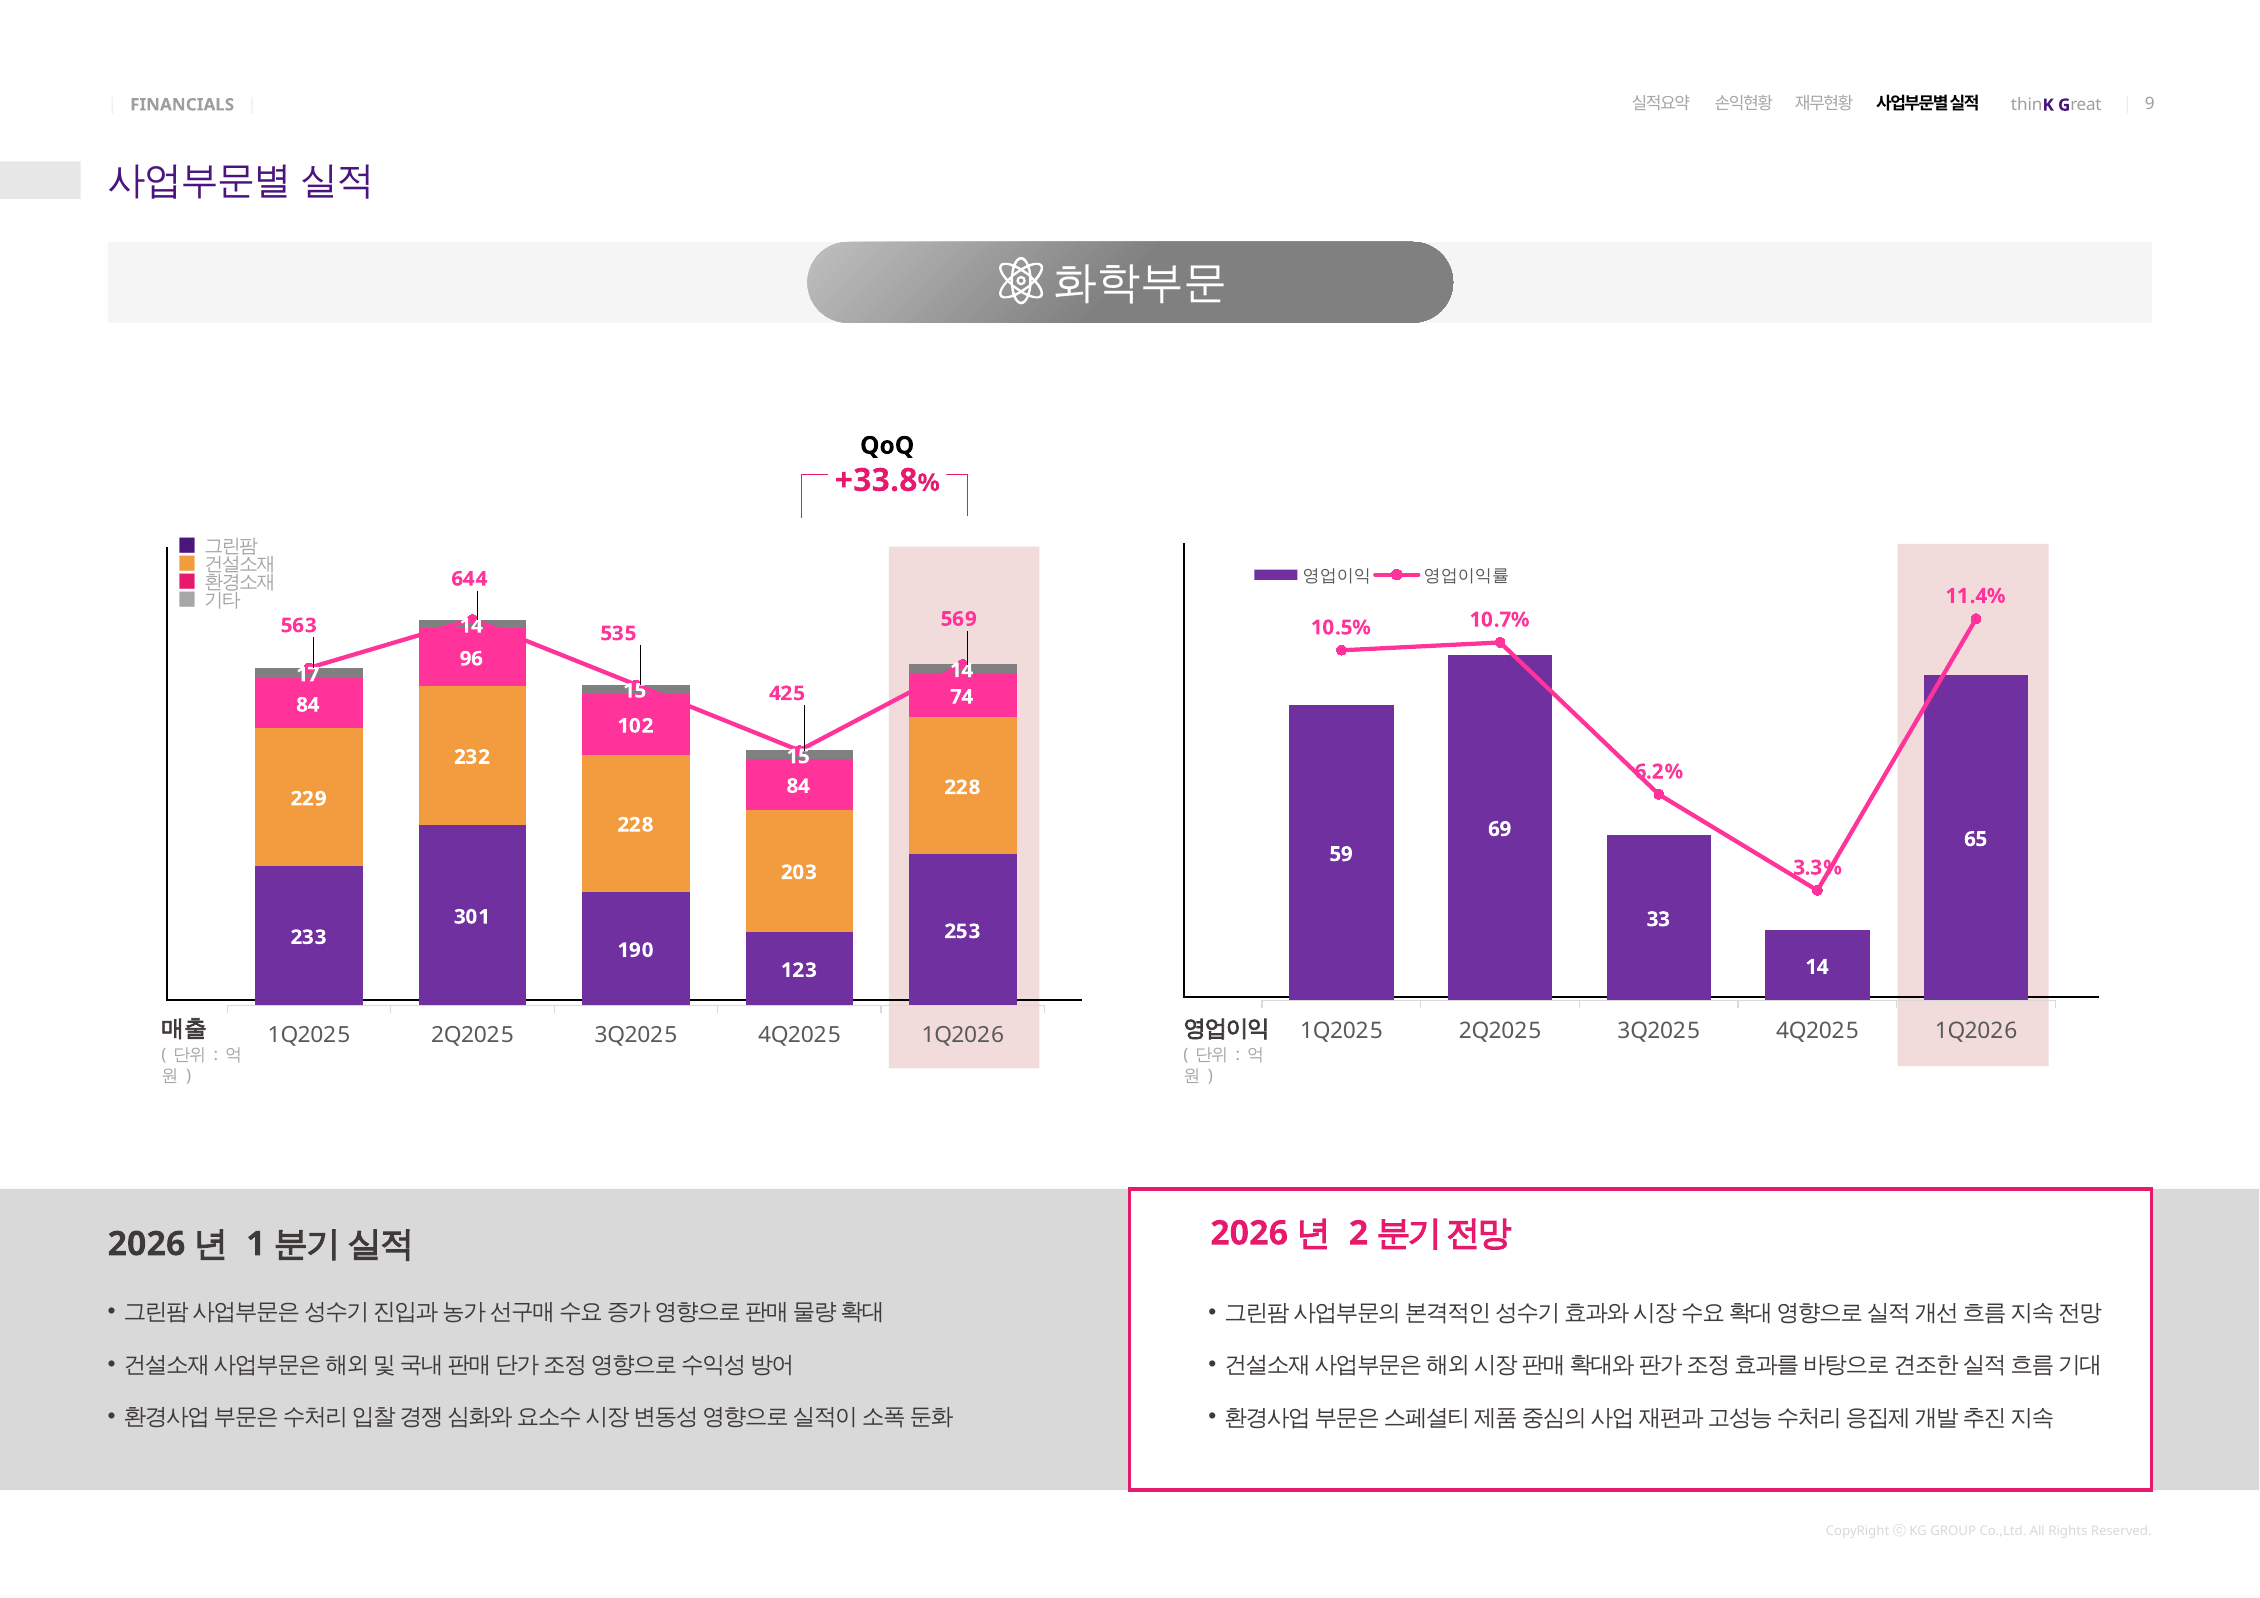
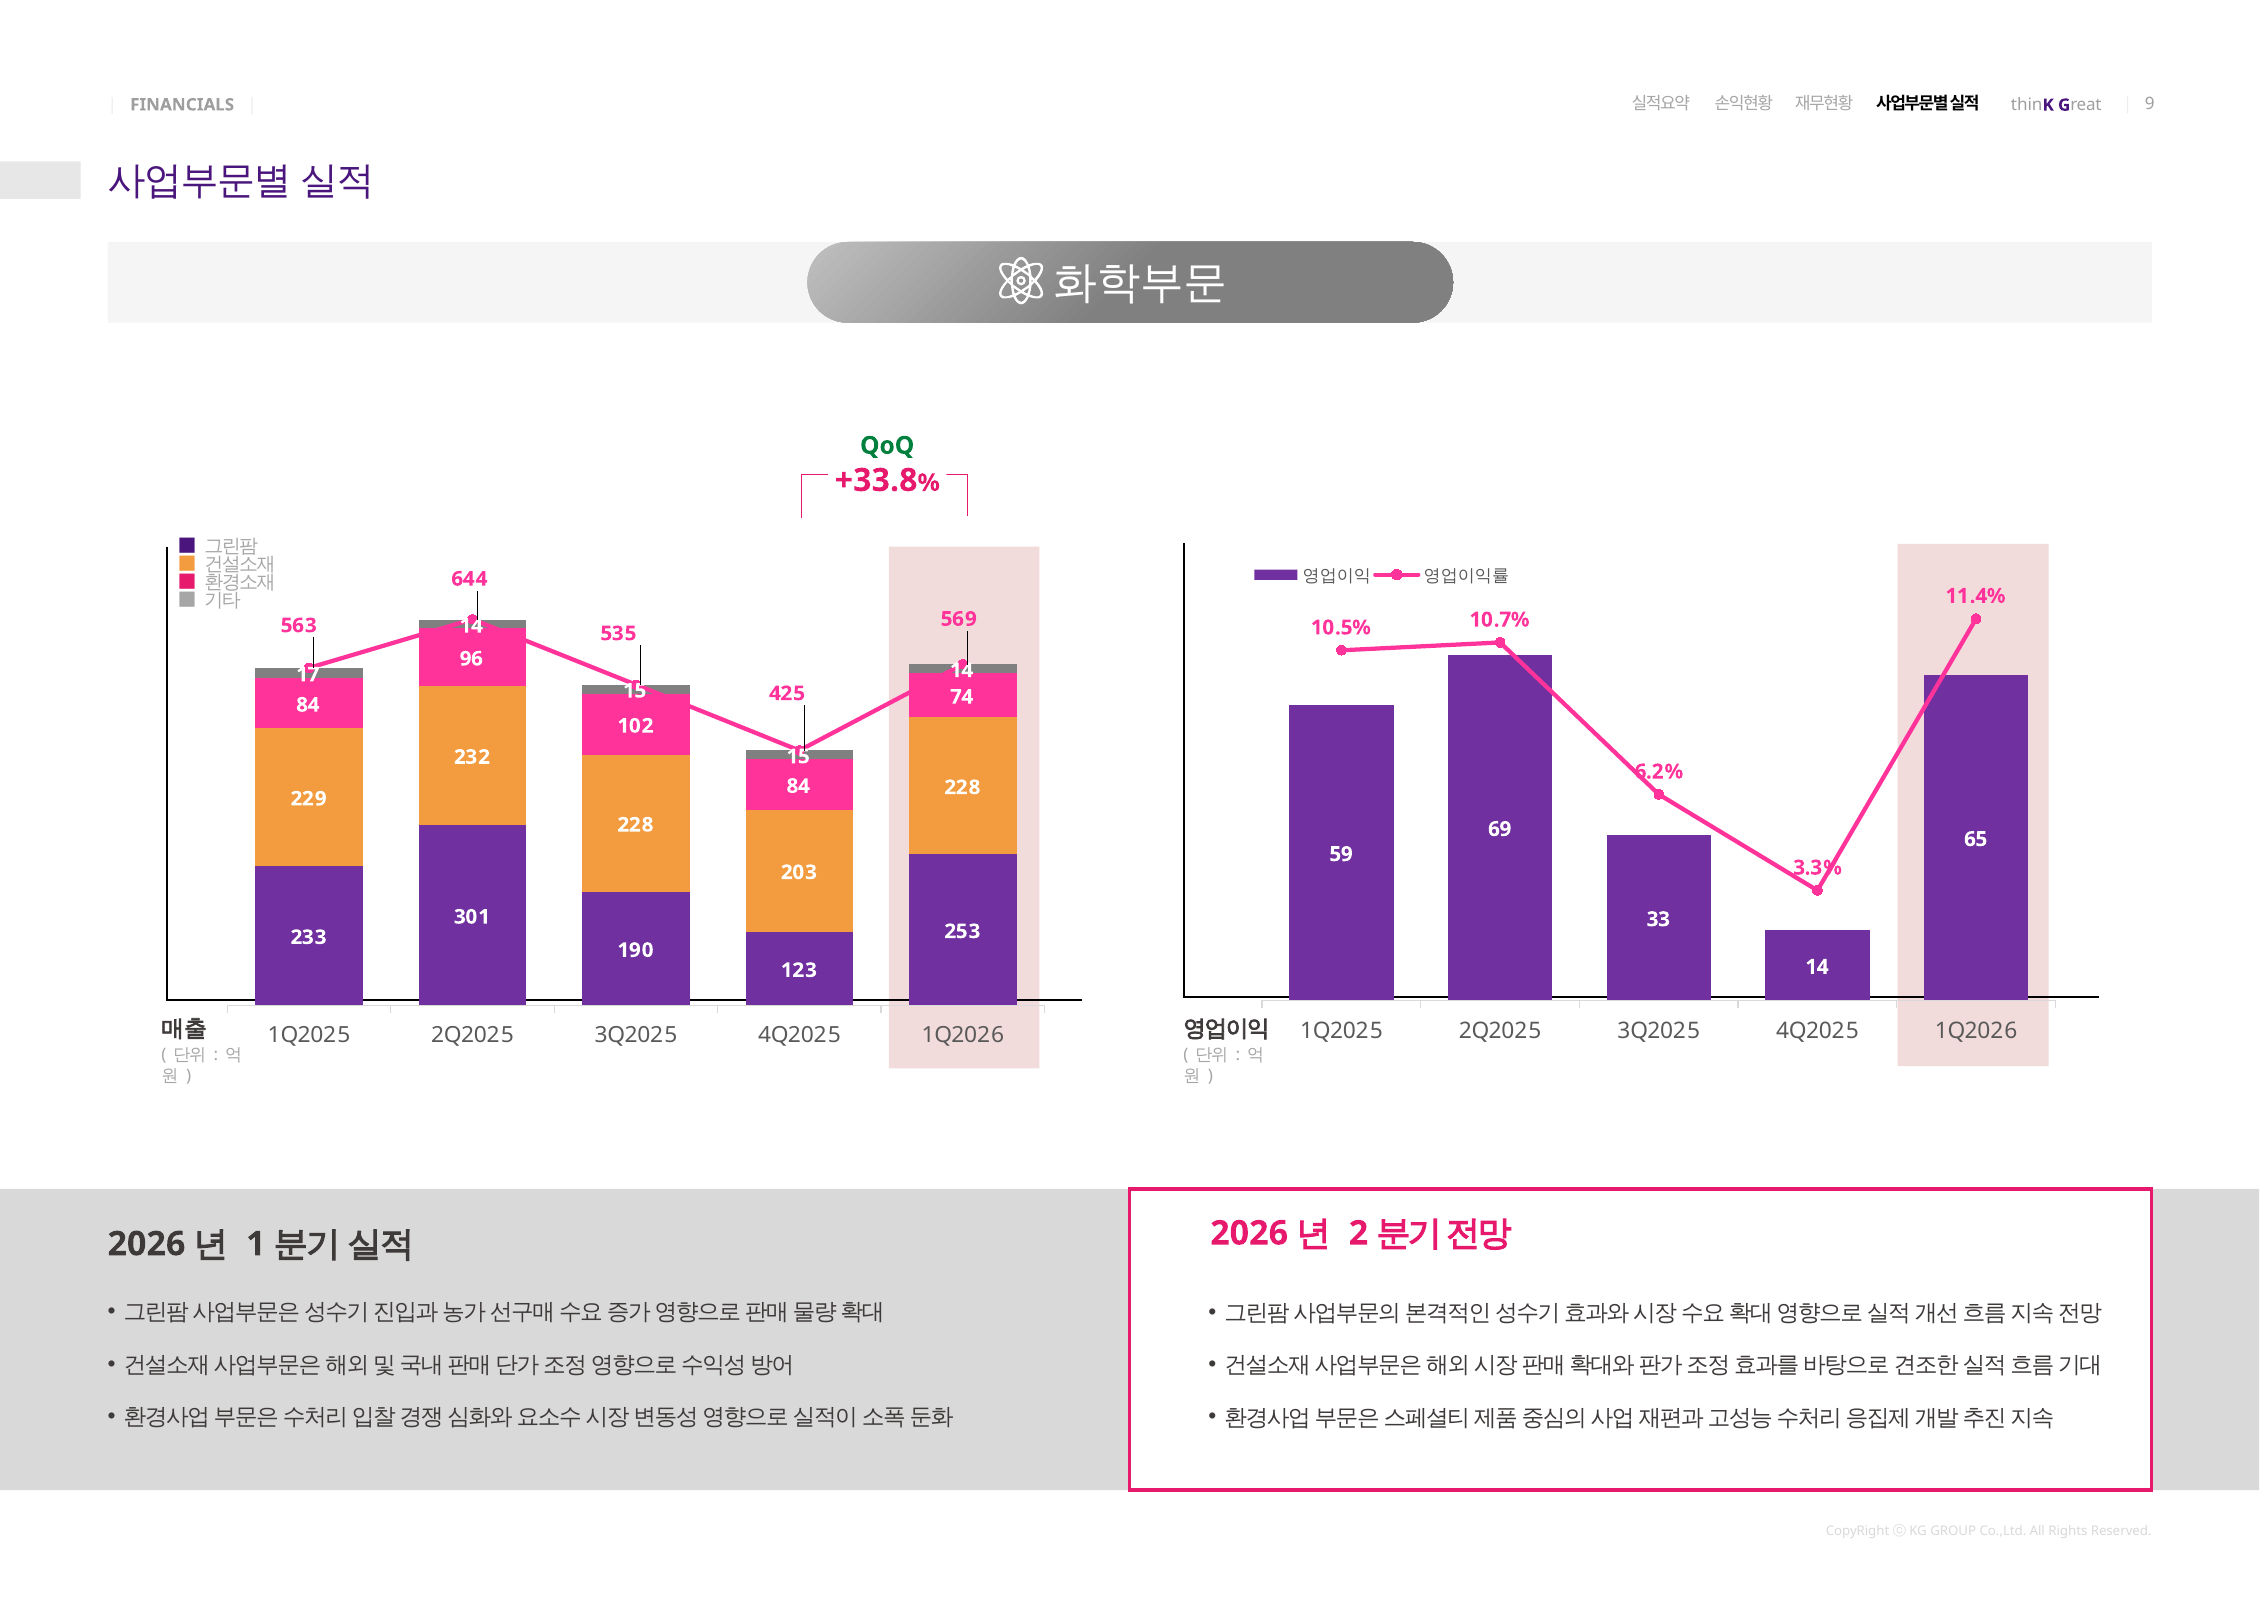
QoQ colour: black -> green
